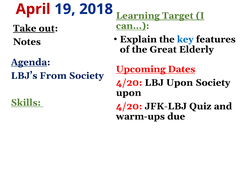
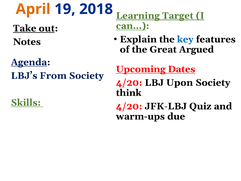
April colour: red -> orange
Elderly: Elderly -> Argued
upon at (129, 93): upon -> think
